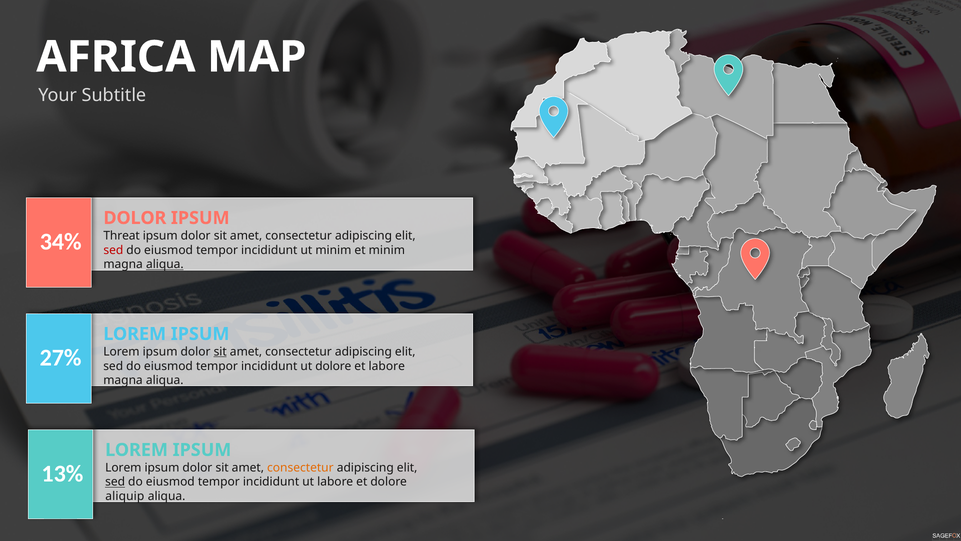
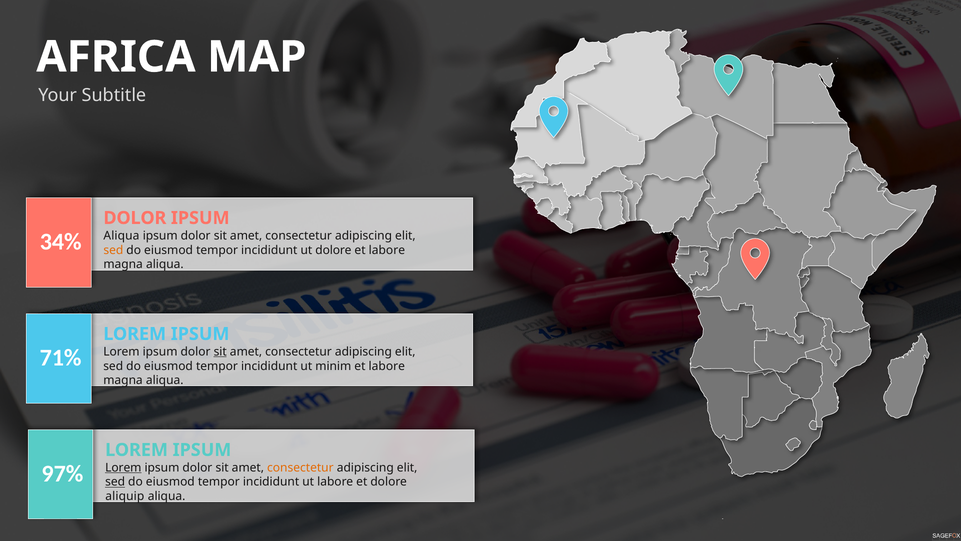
Threat at (122, 235): Threat -> Aliqua
sed at (113, 250) colour: red -> orange
ut minim: minim -> dolore
minim at (387, 250): minim -> labore
aliqua at (165, 264) underline: present -> none
27%: 27% -> 71%
ut dolore: dolore -> minim
13%: 13% -> 97%
Lorem at (123, 467) underline: none -> present
